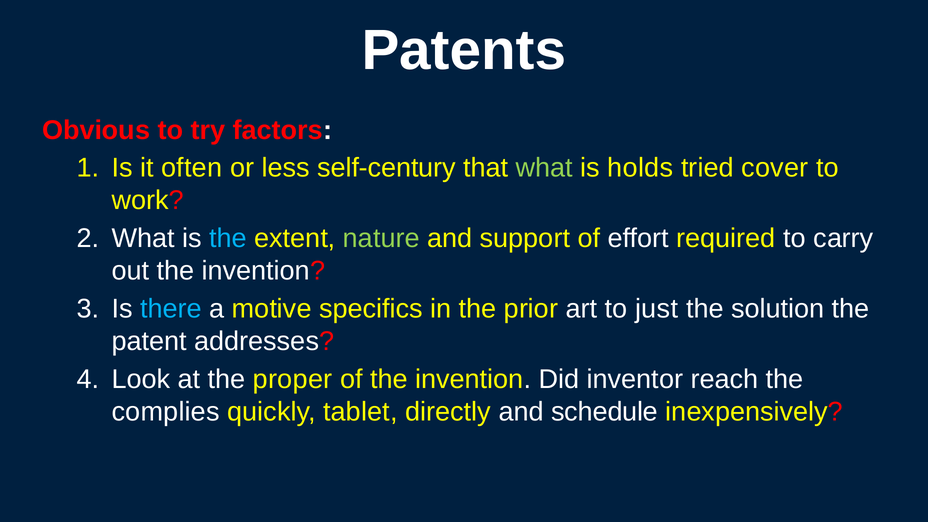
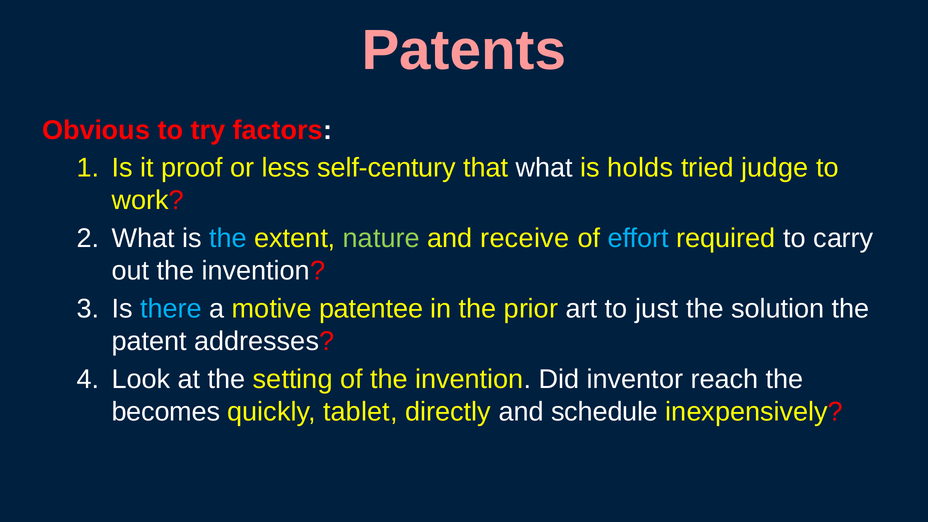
Patents colour: white -> pink
often: often -> proof
what at (544, 168) colour: light green -> white
cover: cover -> judge
support: support -> receive
effort colour: white -> light blue
specifics: specifics -> patentee
proper: proper -> setting
complies: complies -> becomes
